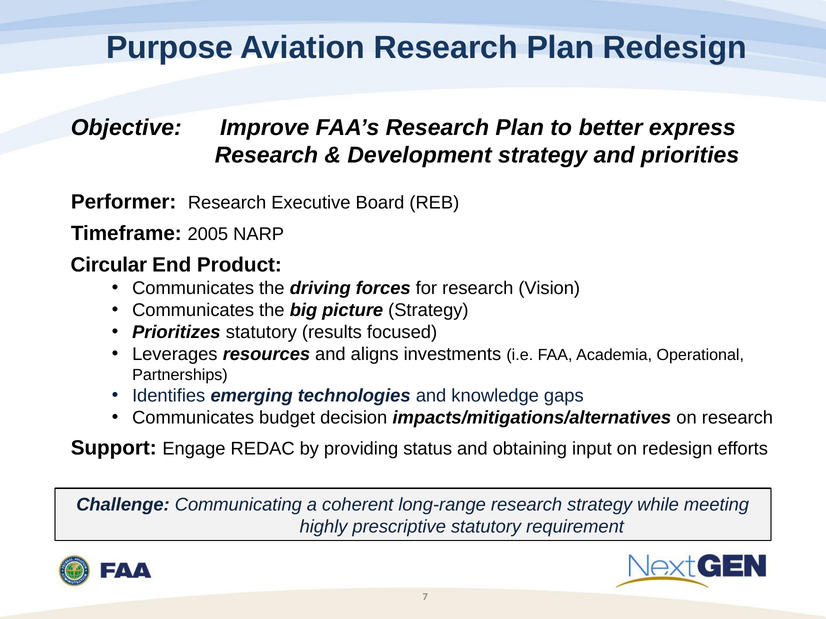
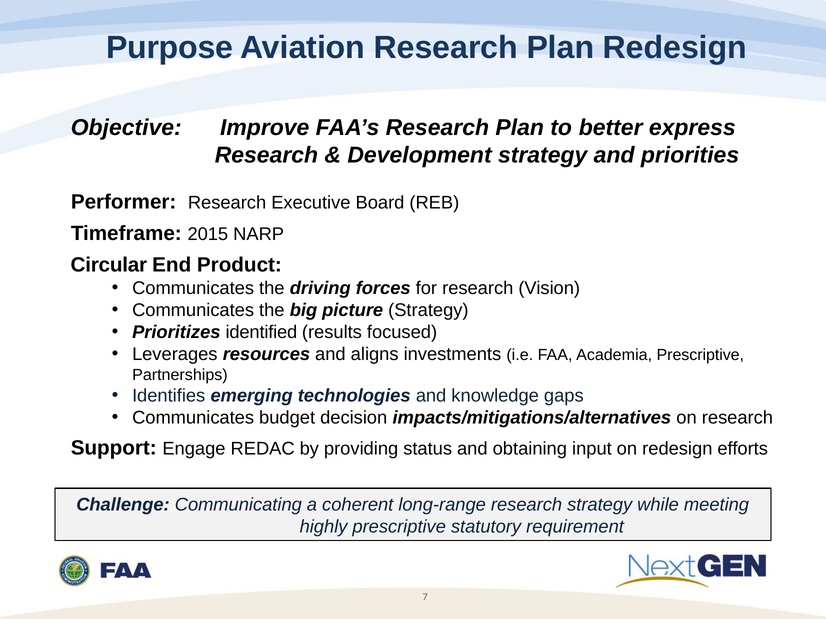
2005: 2005 -> 2015
Prioritizes statutory: statutory -> identified
Academia Operational: Operational -> Prescriptive
